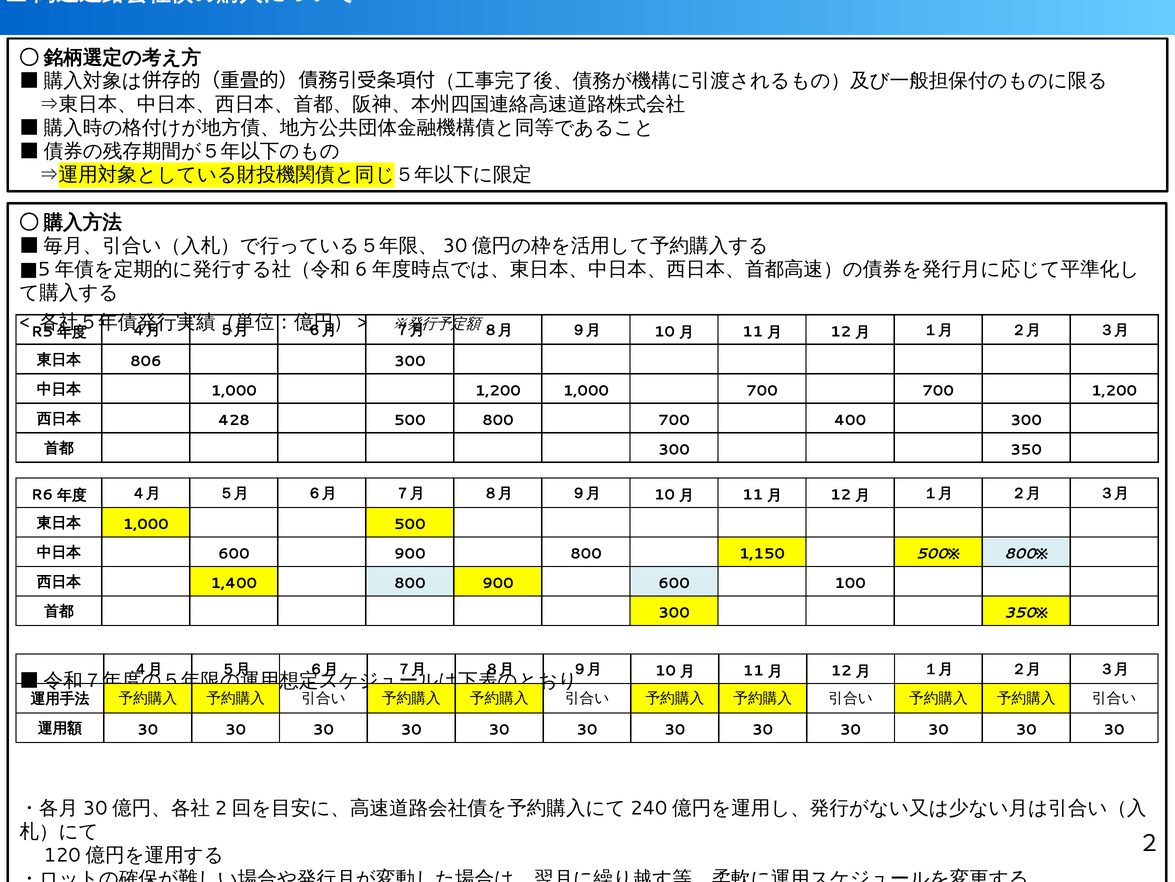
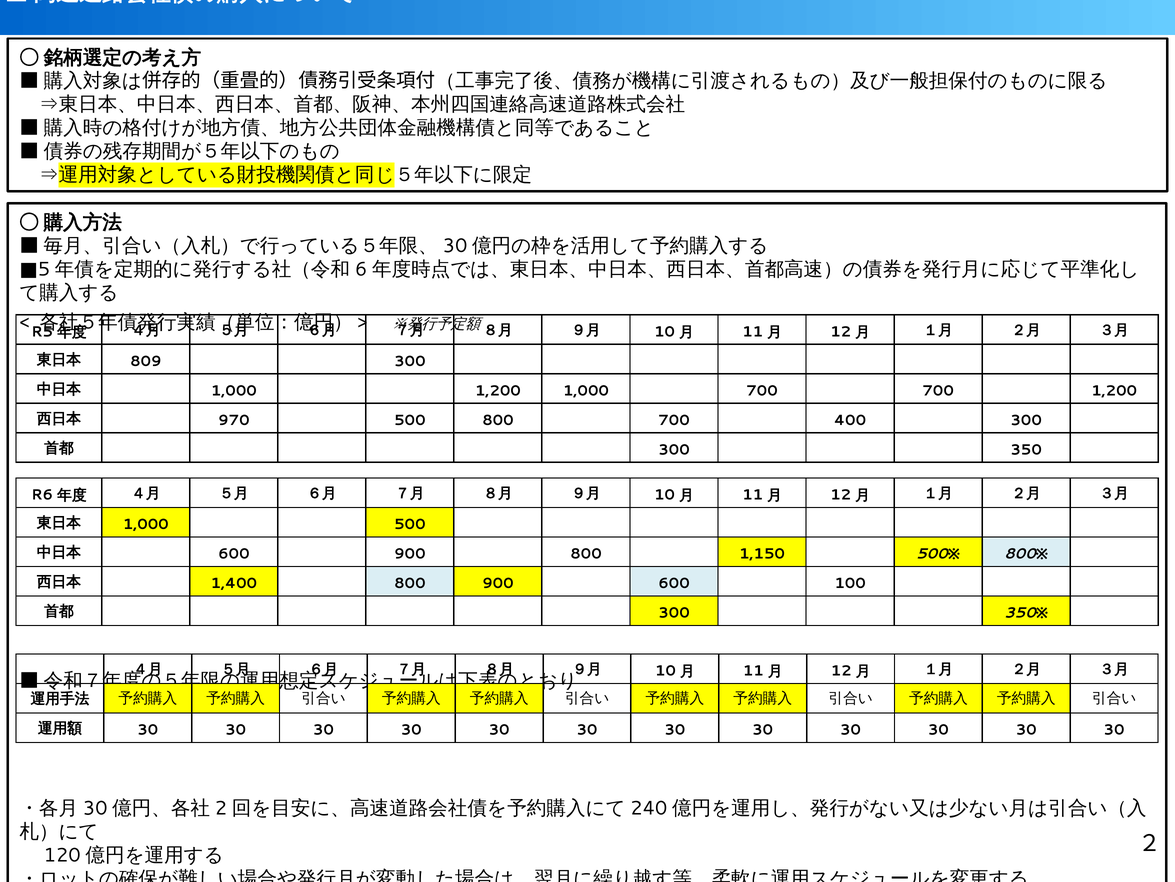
806: 806 -> 809
428: 428 -> 970
